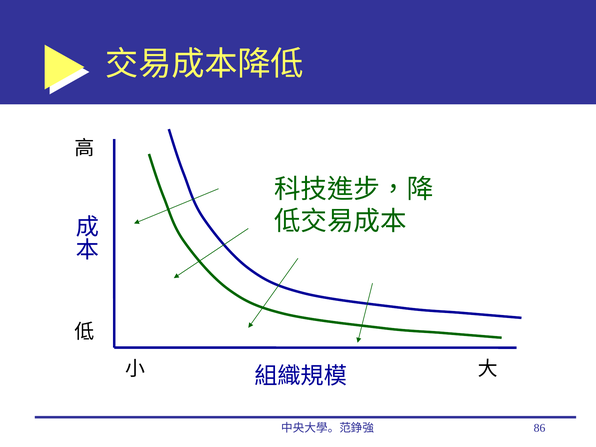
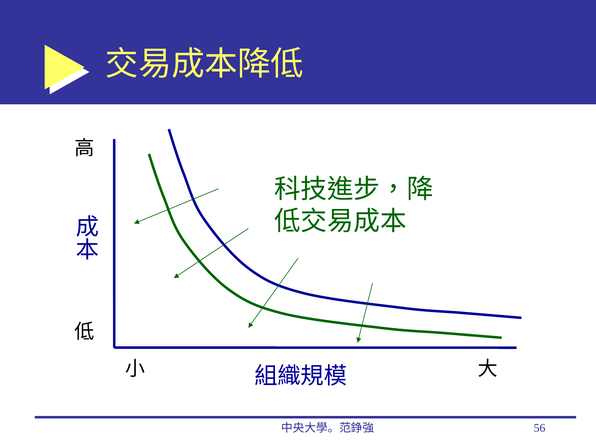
86: 86 -> 56
